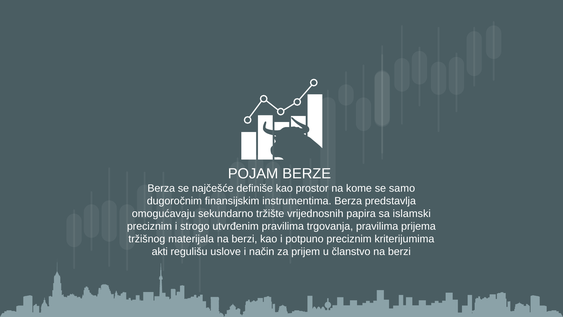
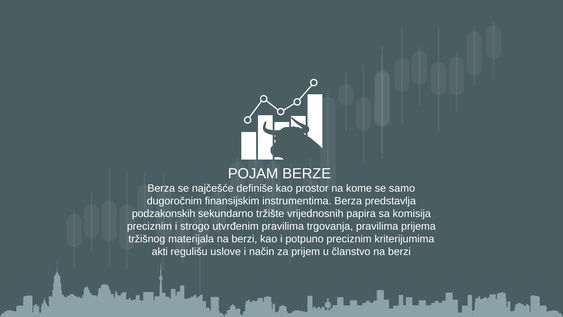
omogućavaju: omogućavaju -> podzakonskih
islamski: islamski -> komisija
